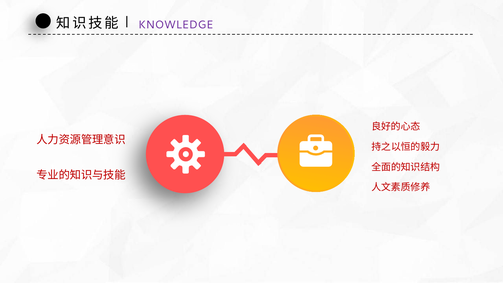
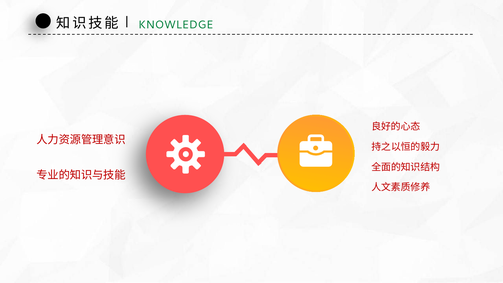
KNOWLEDGE colour: purple -> green
